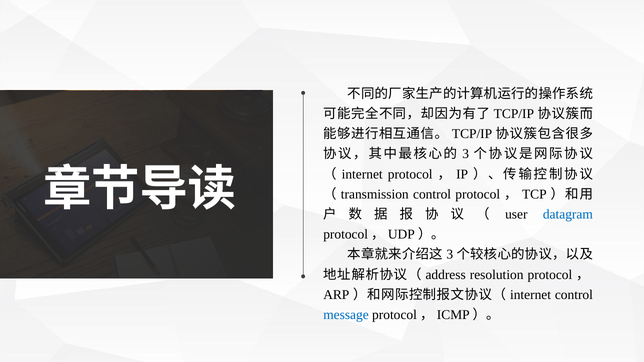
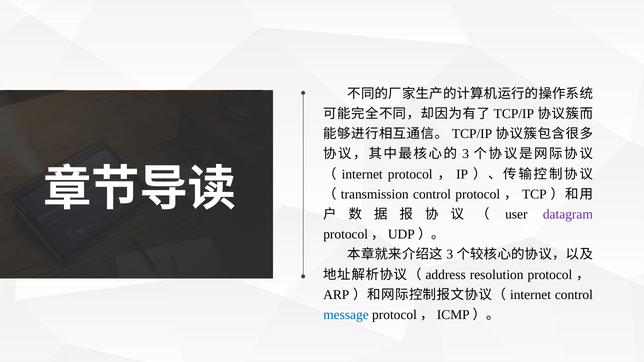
datagram colour: blue -> purple
